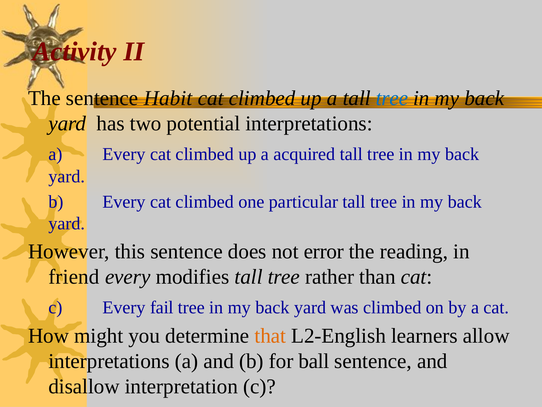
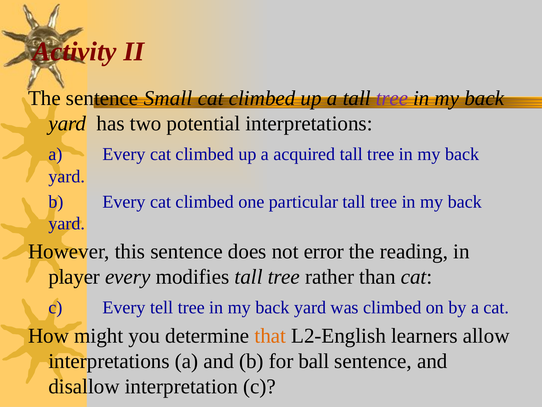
Habit: Habit -> Small
tree at (392, 98) colour: blue -> purple
friend: friend -> player
fail: fail -> tell
